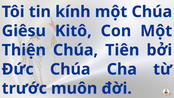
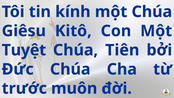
Thiện: Thiện -> Tuyệt
